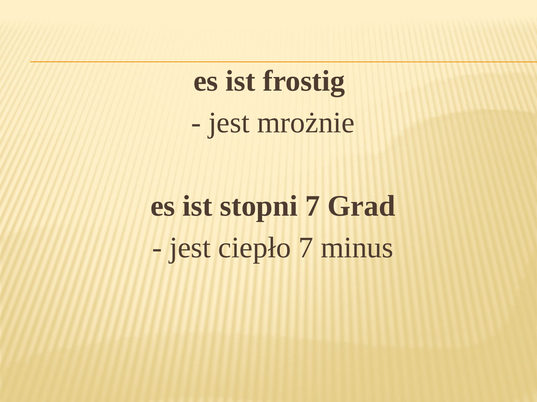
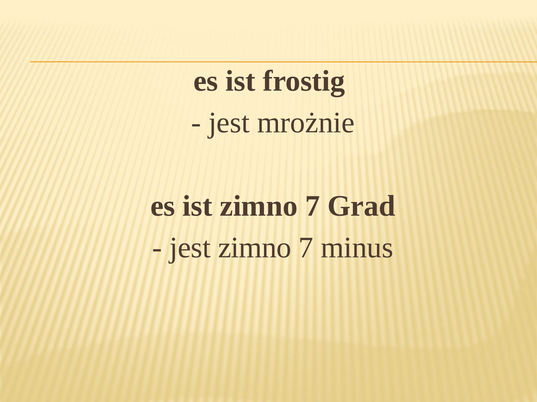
ist stopni: stopni -> zimno
jest ciepło: ciepło -> zimno
